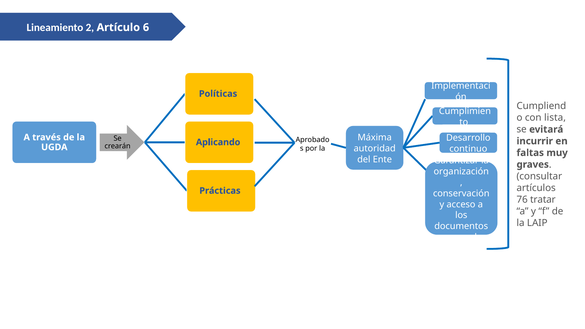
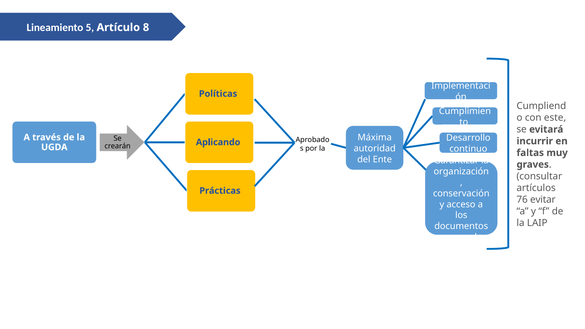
2: 2 -> 5
6: 6 -> 8
lista: lista -> este
tratar: tratar -> evitar
